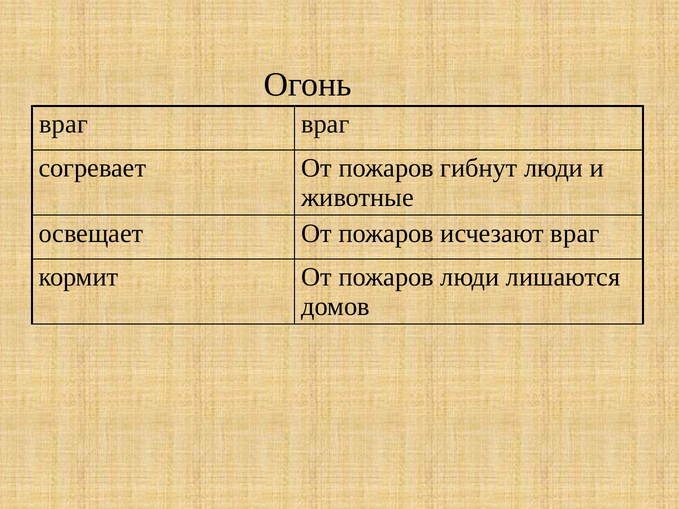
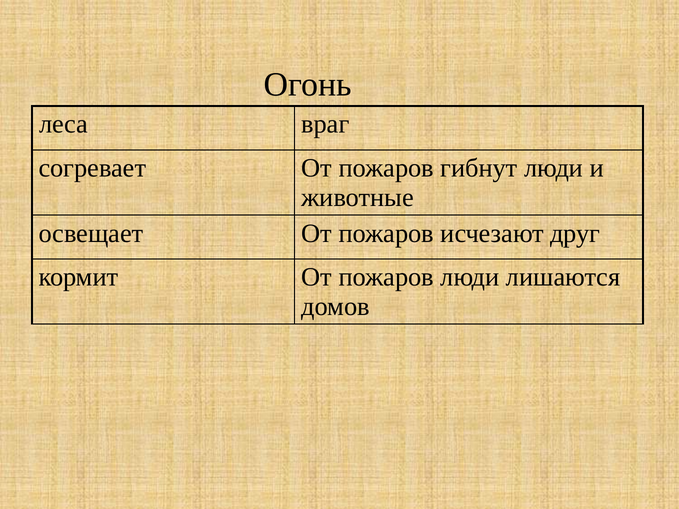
враг at (64, 124): враг -> леса
исчезают враг: враг -> друг
